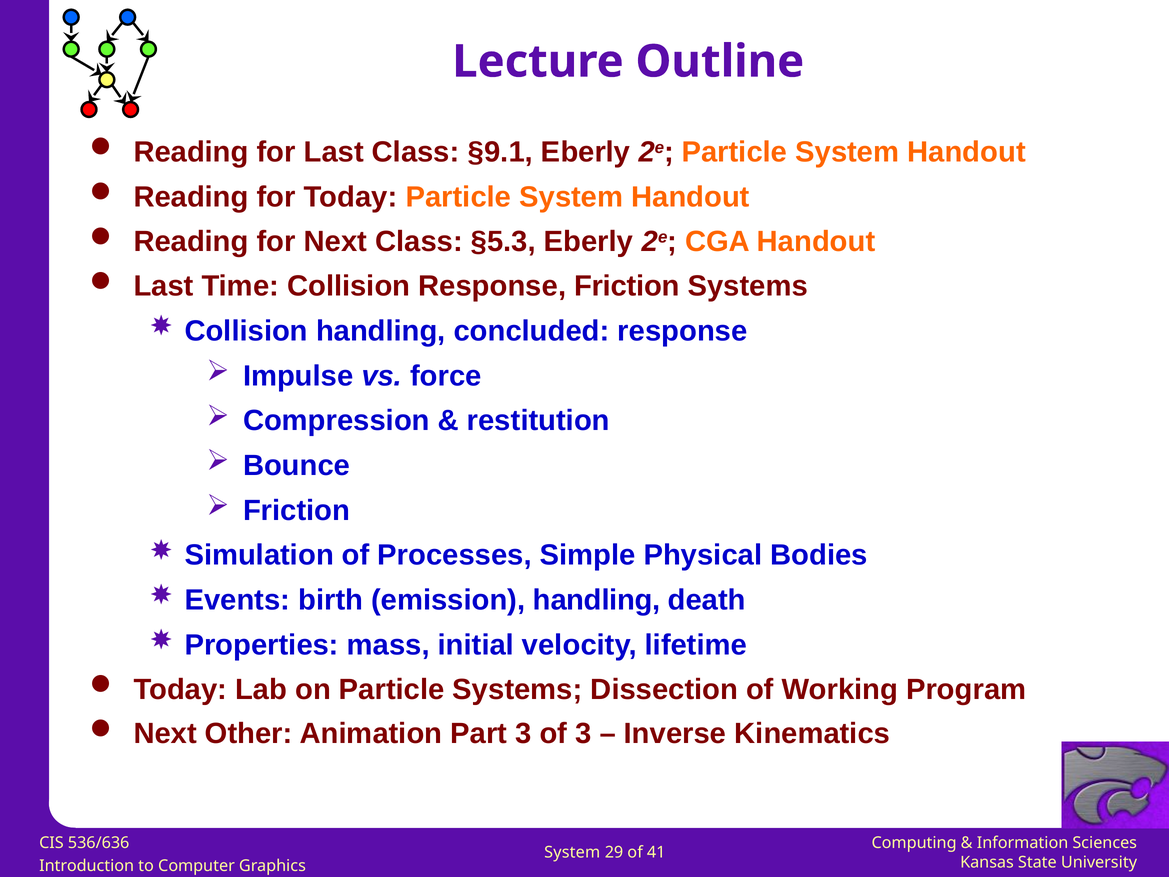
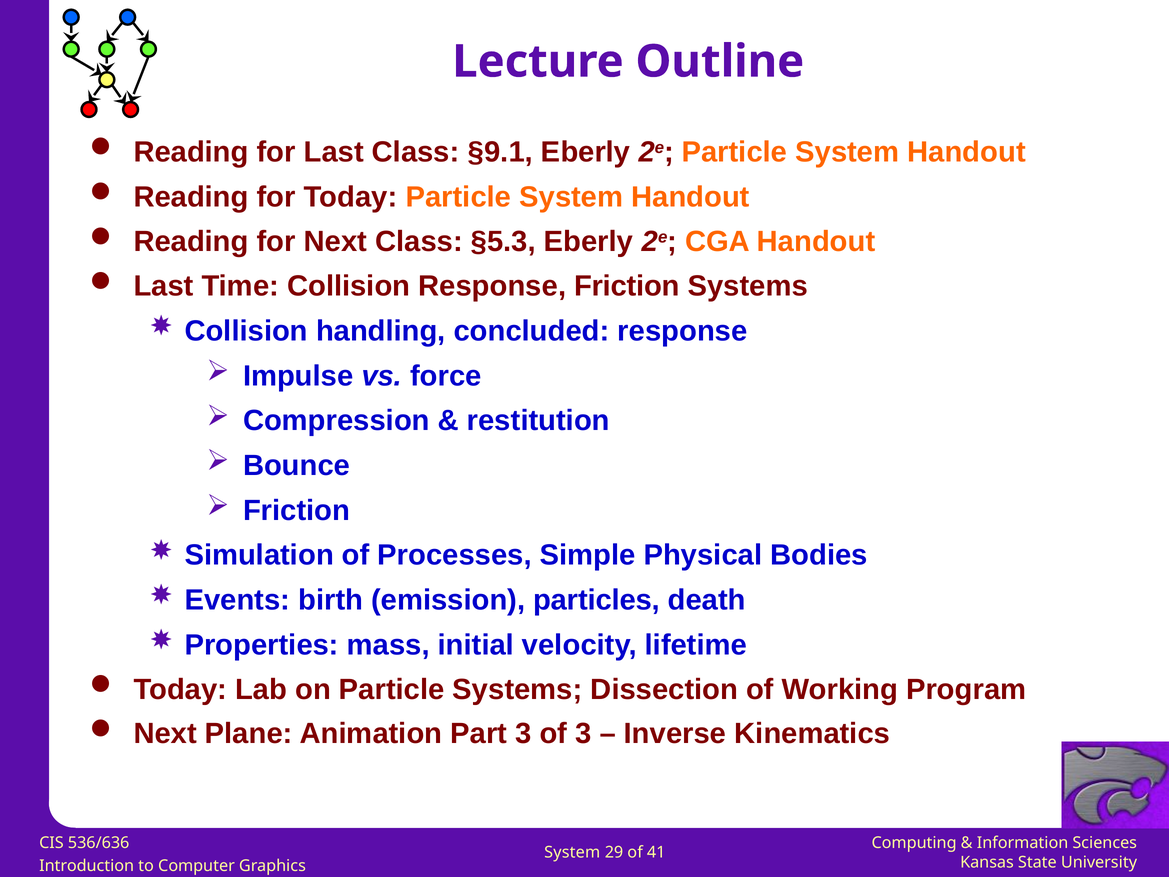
emission handling: handling -> particles
Other: Other -> Plane
